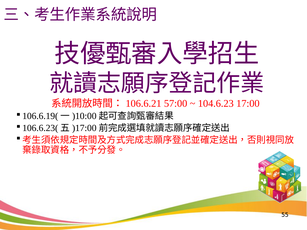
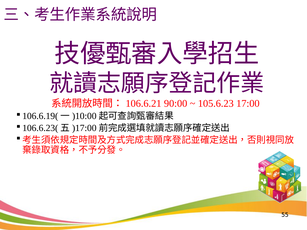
57:00: 57:00 -> 90:00
104.6.23: 104.6.23 -> 105.6.23
